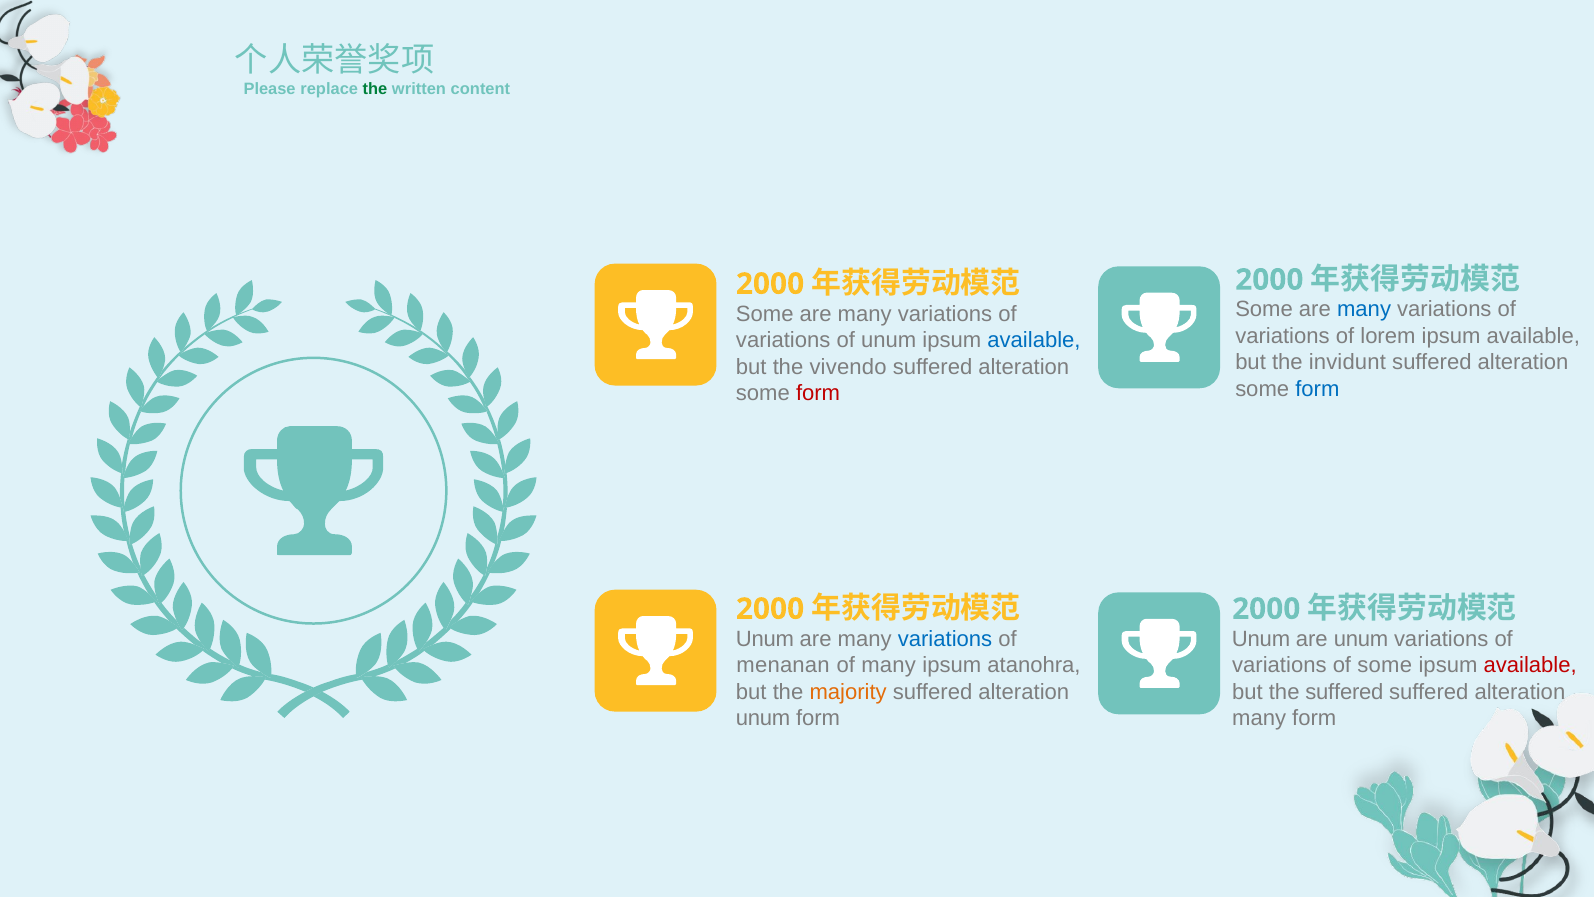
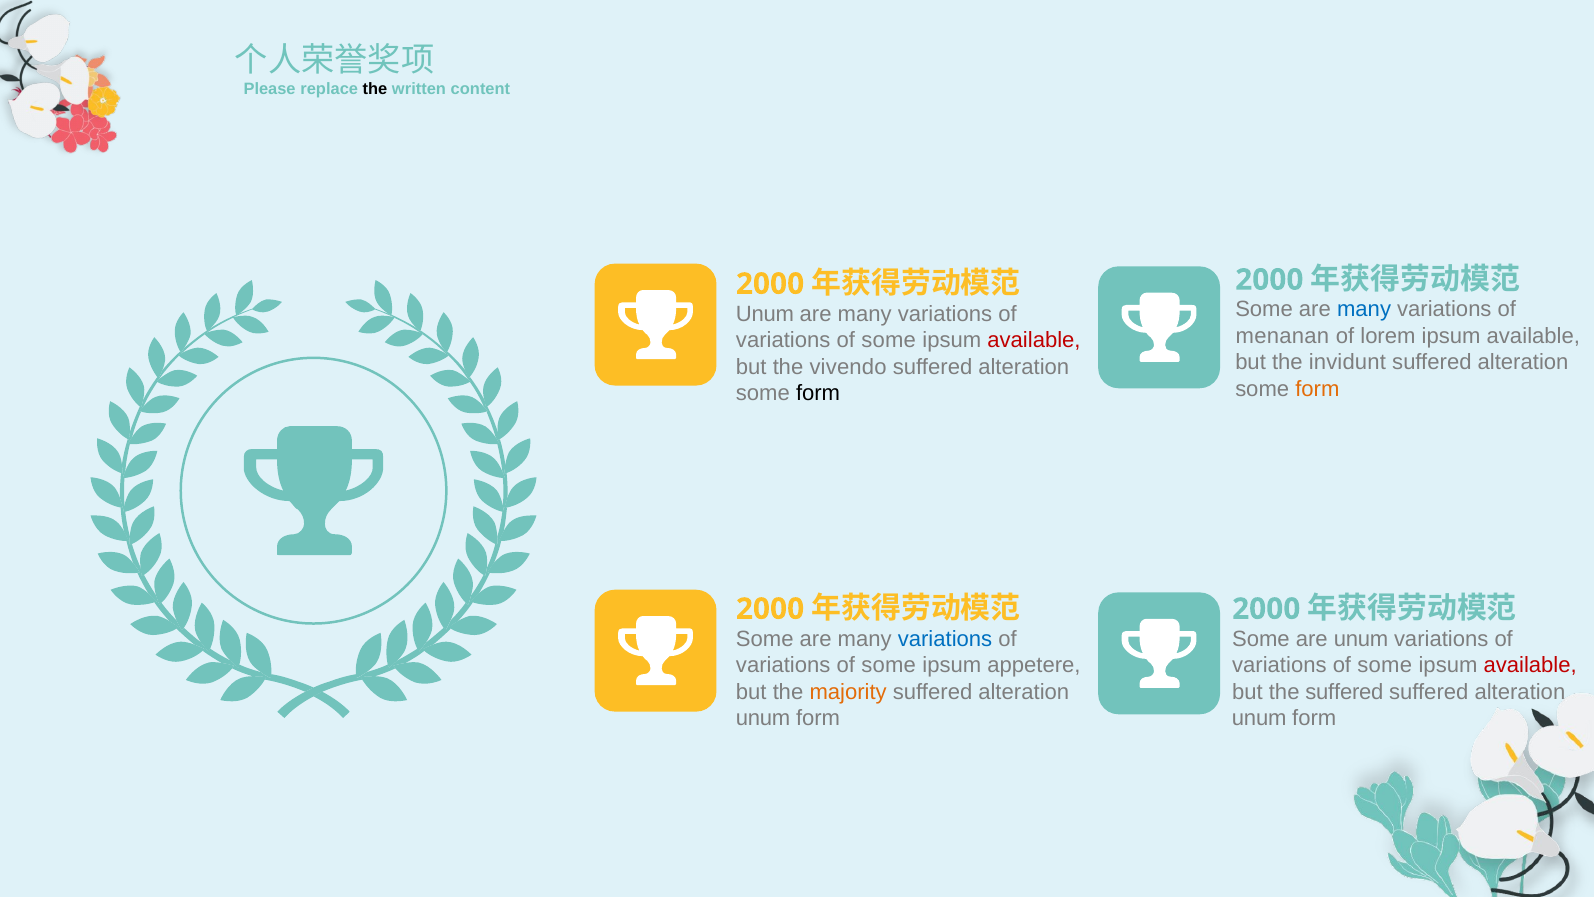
the at (375, 89) colour: green -> black
Some at (765, 314): Some -> Unum
variations at (1282, 336): variations -> menanan
unum at (889, 340): unum -> some
available at (1034, 340) colour: blue -> red
form at (1317, 389) colour: blue -> orange
form at (818, 393) colour: red -> black
Unum at (765, 639): Unum -> Some
Unum at (1261, 639): Unum -> Some
menanan at (783, 665): menanan -> variations
many at (889, 665): many -> some
atanohra: atanohra -> appetere
many at (1259, 718): many -> unum
